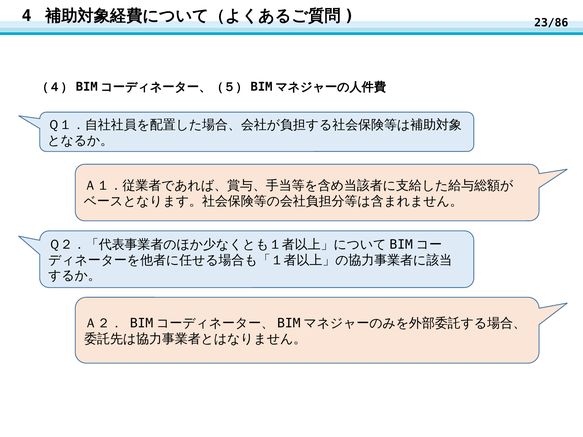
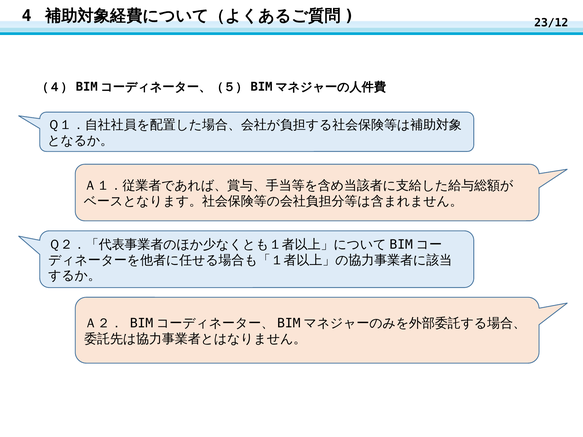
23/86: 23/86 -> 23/12
